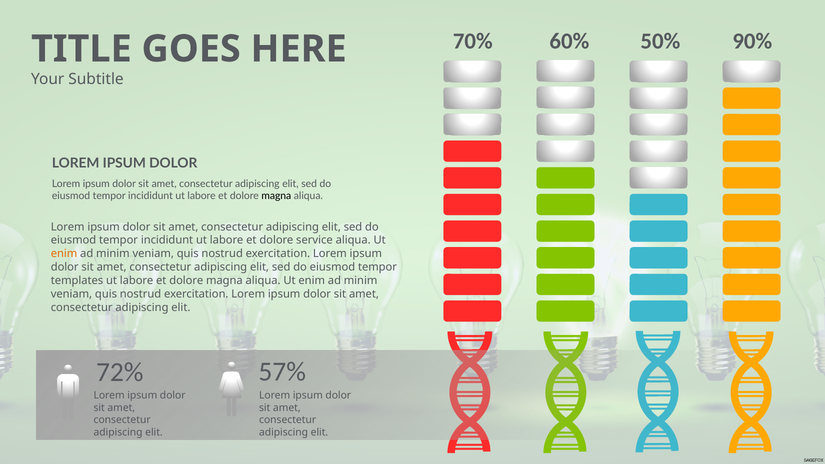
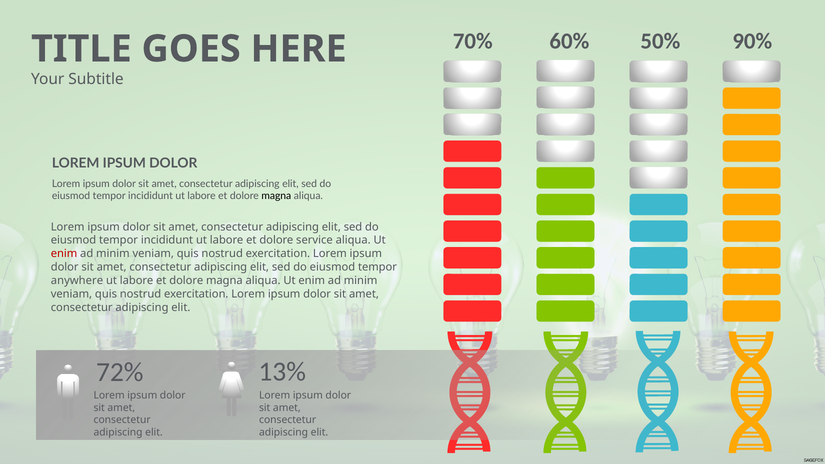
enim at (64, 254) colour: orange -> red
templates: templates -> anywhere
57%: 57% -> 13%
